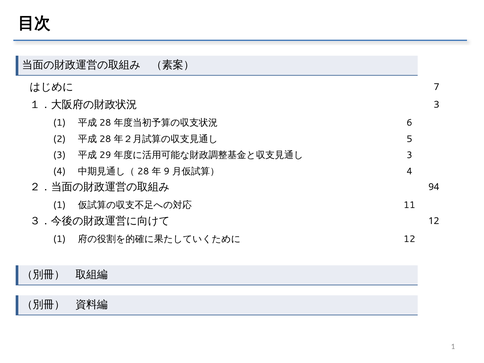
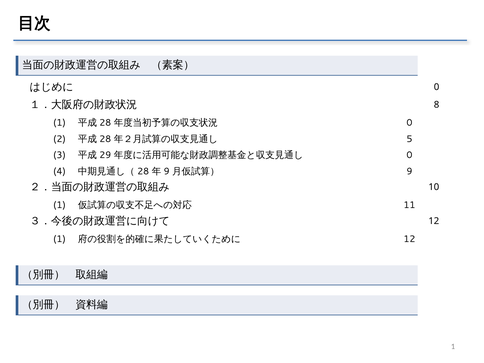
7 at (437, 87): 7 -> 0
3 at (437, 105): 3 -> 8
6 at (409, 123): 6 -> 0
3 at (409, 155): 3 -> 0
4 at (409, 171): 4 -> 9
94: 94 -> 10
